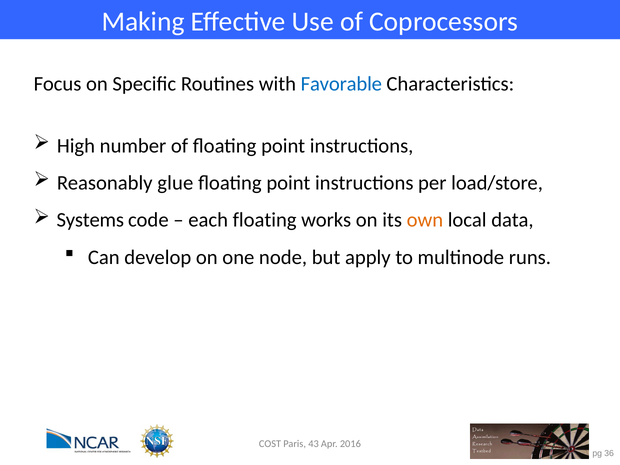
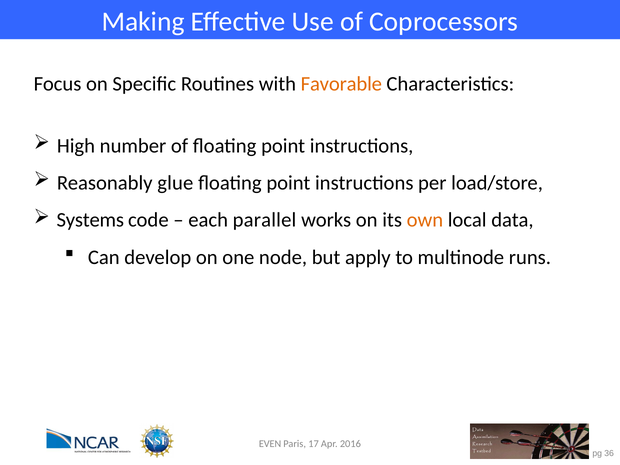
Favorable colour: blue -> orange
each floating: floating -> parallel
COST: COST -> EVEN
43: 43 -> 17
